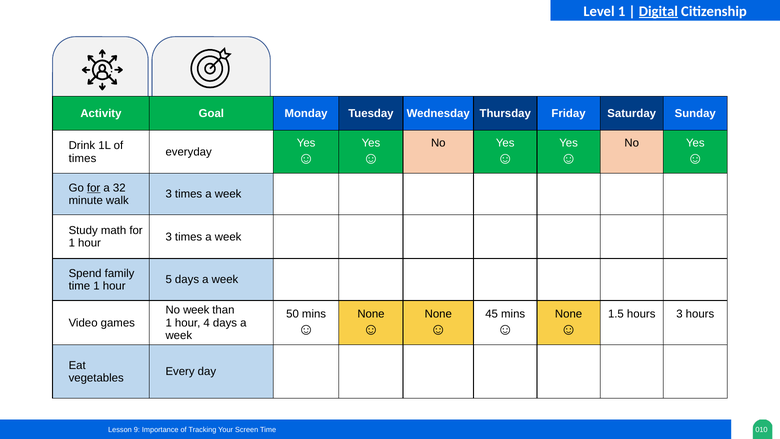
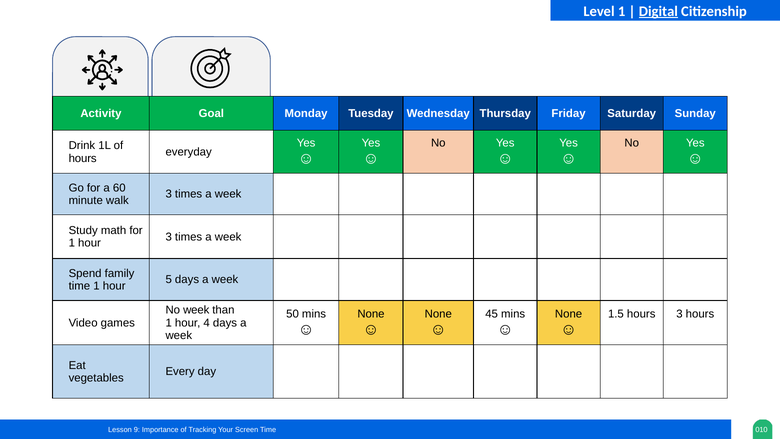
times at (83, 158): times -> hours
for at (94, 188) underline: present -> none
32: 32 -> 60
